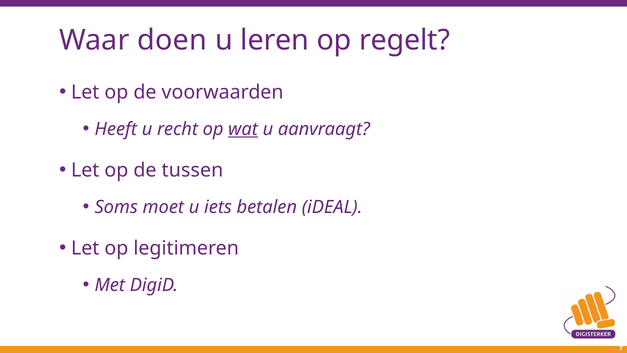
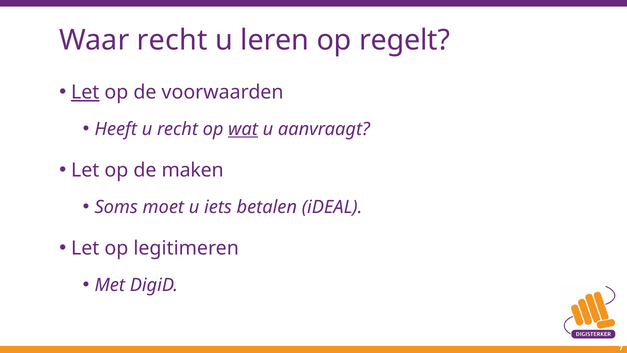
Waar doen: doen -> recht
Let at (85, 92) underline: none -> present
tussen: tussen -> maken
